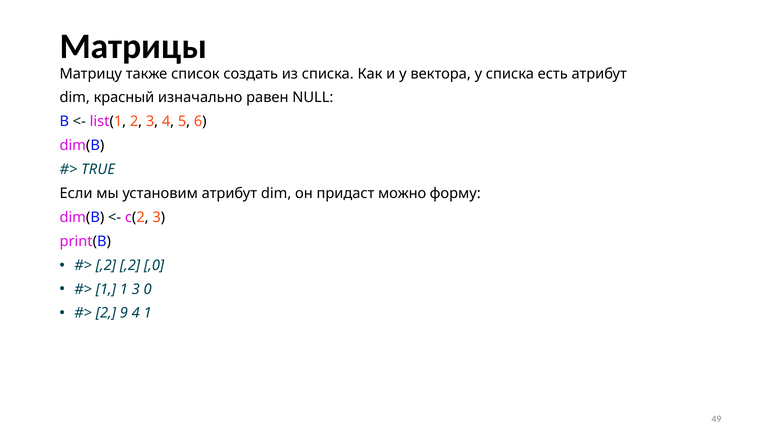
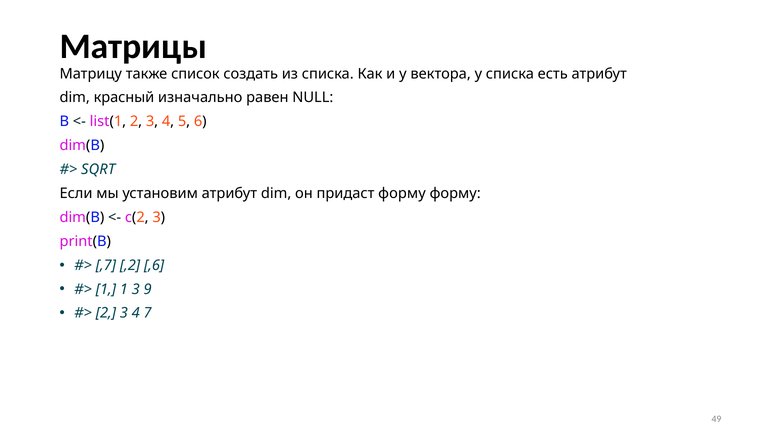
TRUE: TRUE -> SQRT
придаст можно: можно -> форму
,2 at (106, 265): ,2 -> ,7
,0: ,0 -> ,6
0: 0 -> 9
9 at (124, 313): 9 -> 3
4 1: 1 -> 7
